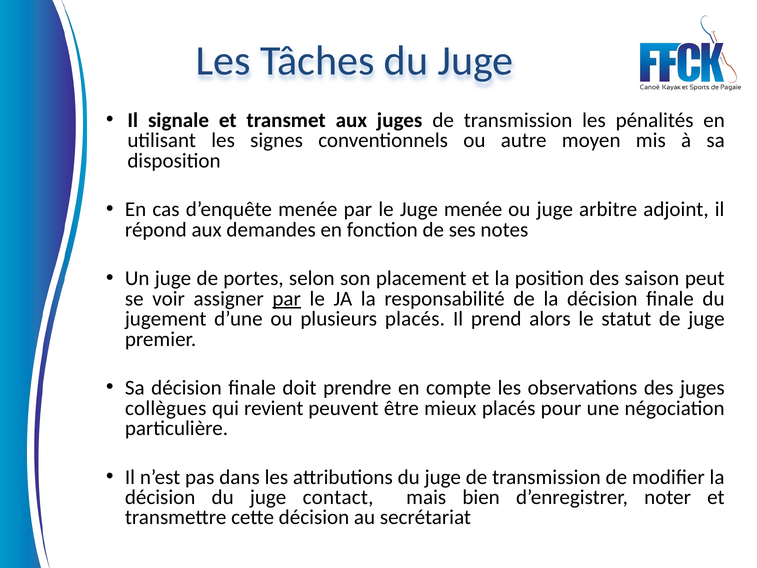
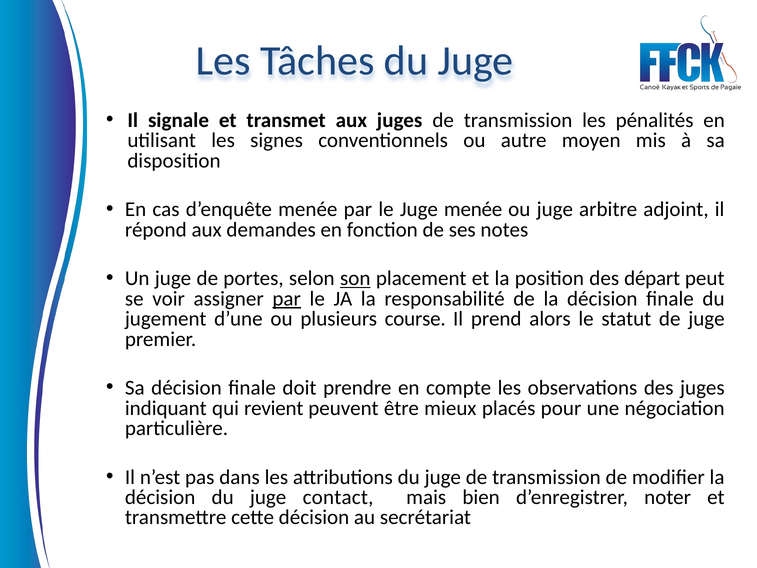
son underline: none -> present
saison: saison -> départ
plusieurs placés: placés -> course
collègues: collègues -> indiquant
